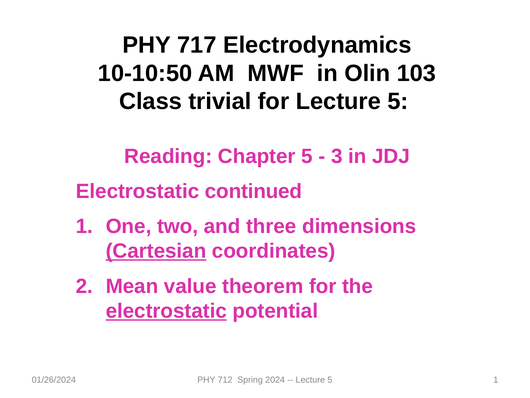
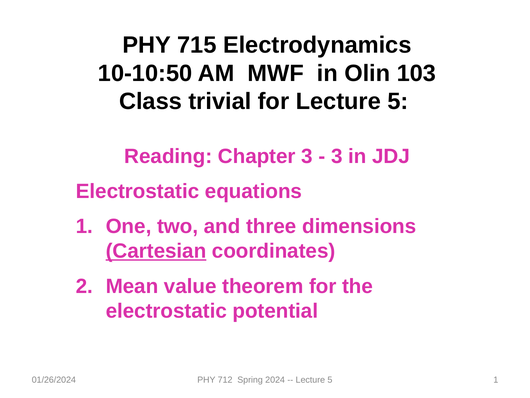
717: 717 -> 715
Chapter 5: 5 -> 3
continued: continued -> equations
electrostatic at (166, 311) underline: present -> none
